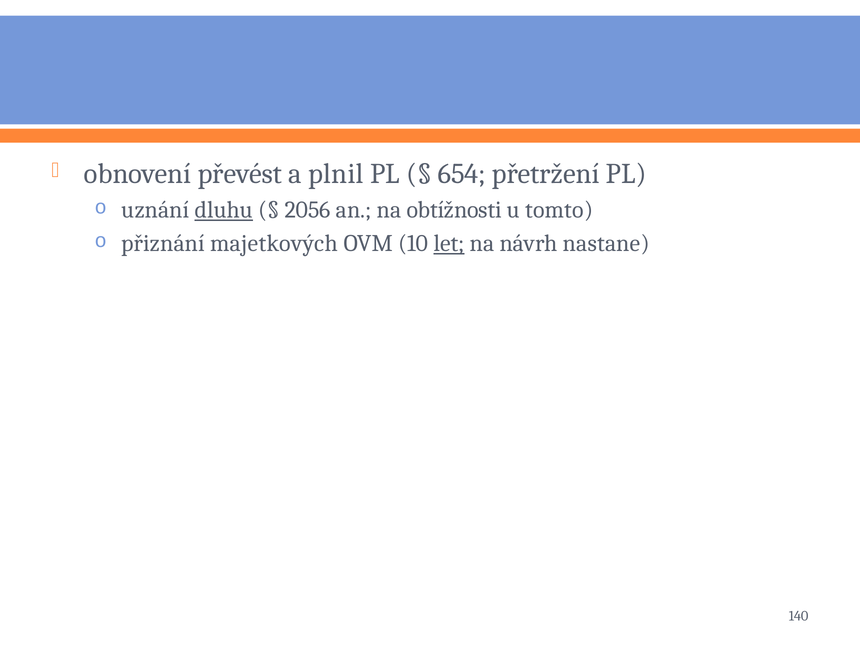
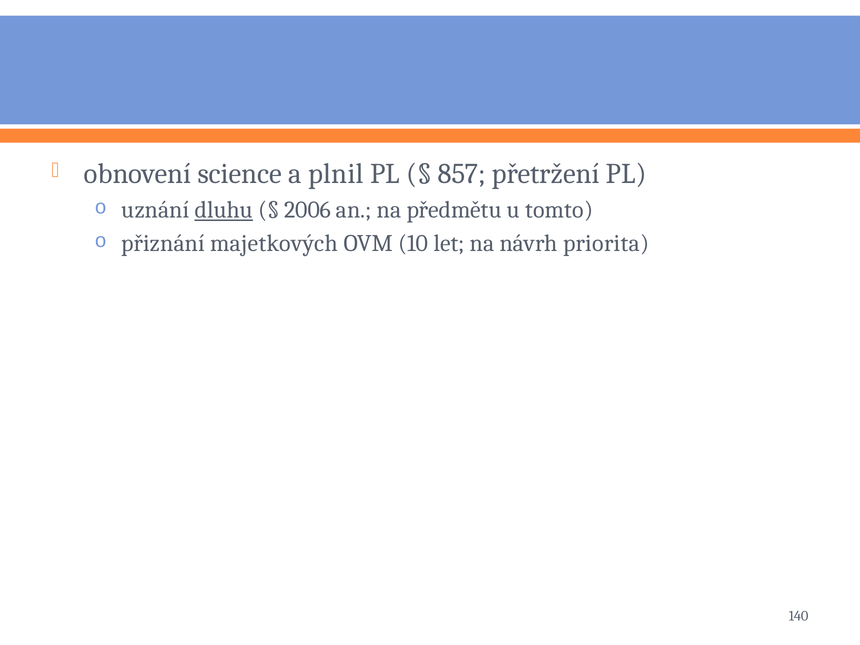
převést: převést -> science
654: 654 -> 857
2056: 2056 -> 2006
obtížnosti: obtížnosti -> předmětu
let underline: present -> none
nastane: nastane -> priorita
